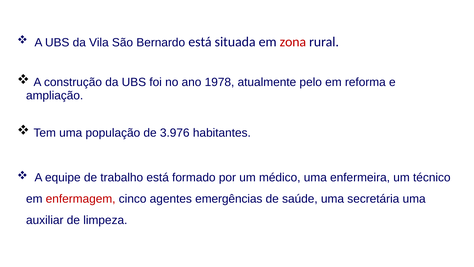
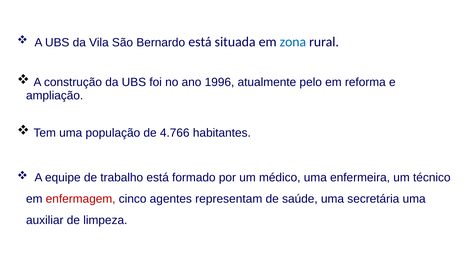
zona colour: red -> blue
1978: 1978 -> 1996
3.976: 3.976 -> 4.766
emergências: emergências -> representam
